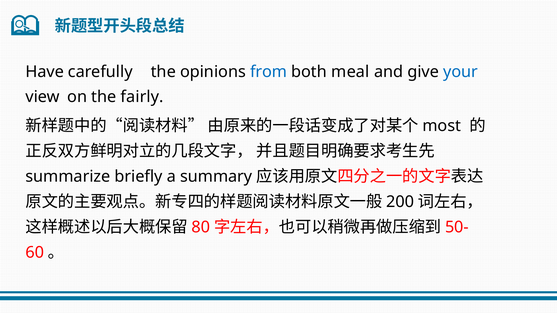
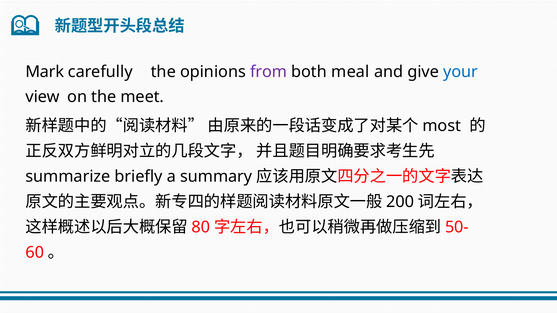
Have: Have -> Mark
from colour: blue -> purple
fairly: fairly -> meet
